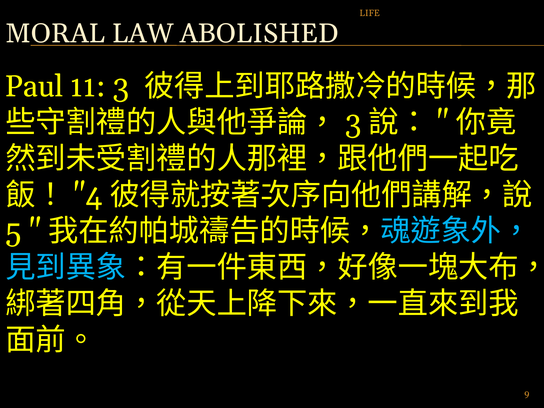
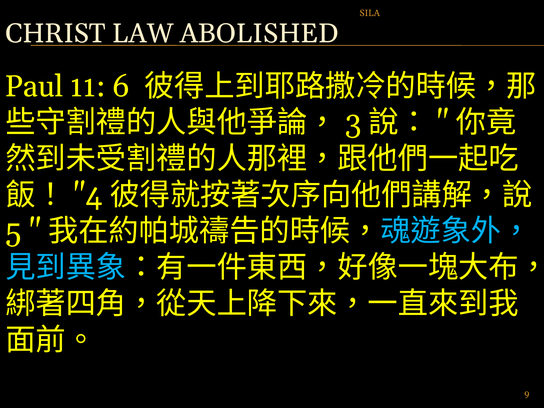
LIFE: LIFE -> SILA
MORAL: MORAL -> CHRIST
11 3: 3 -> 6
